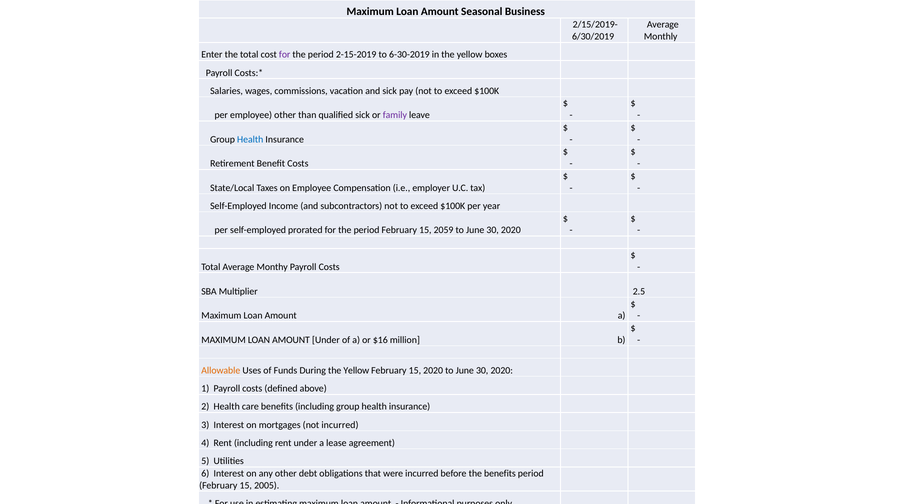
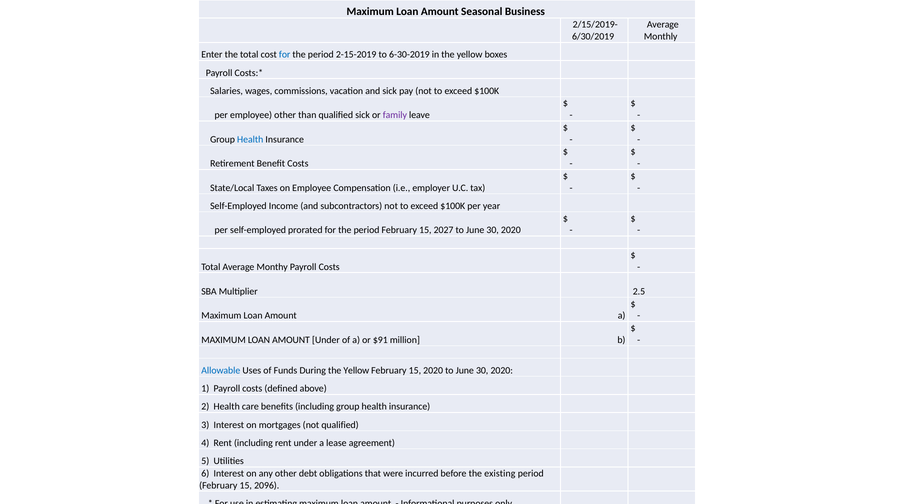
for at (285, 55) colour: purple -> blue
2059: 2059 -> 2027
$16: $16 -> $91
Allowable colour: orange -> blue
not incurred: incurred -> qualified
the benefits: benefits -> existing
2005: 2005 -> 2096
